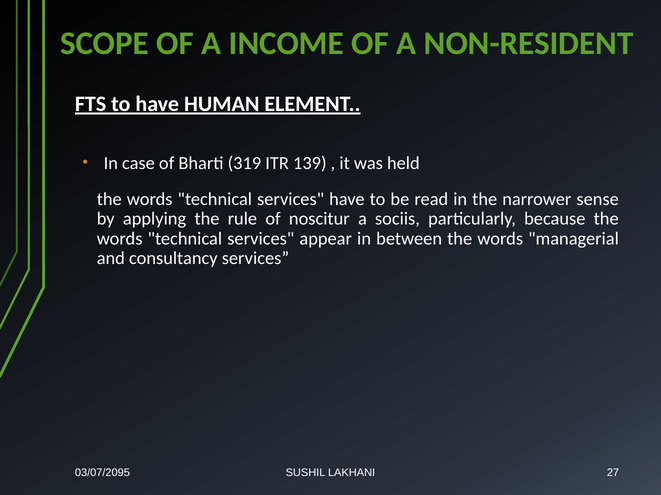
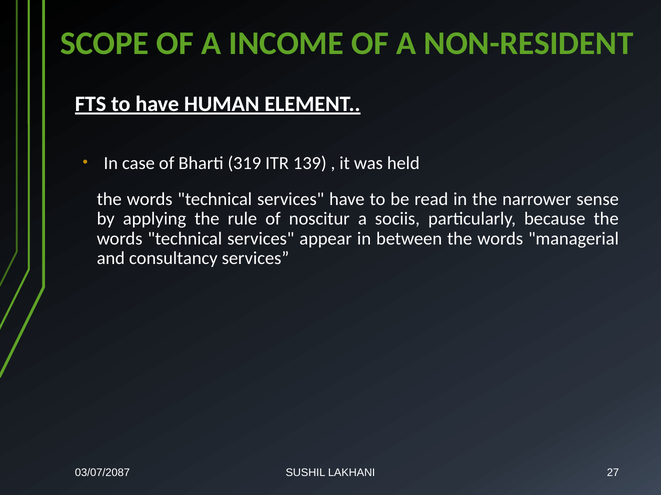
03/07/2095: 03/07/2095 -> 03/07/2087
